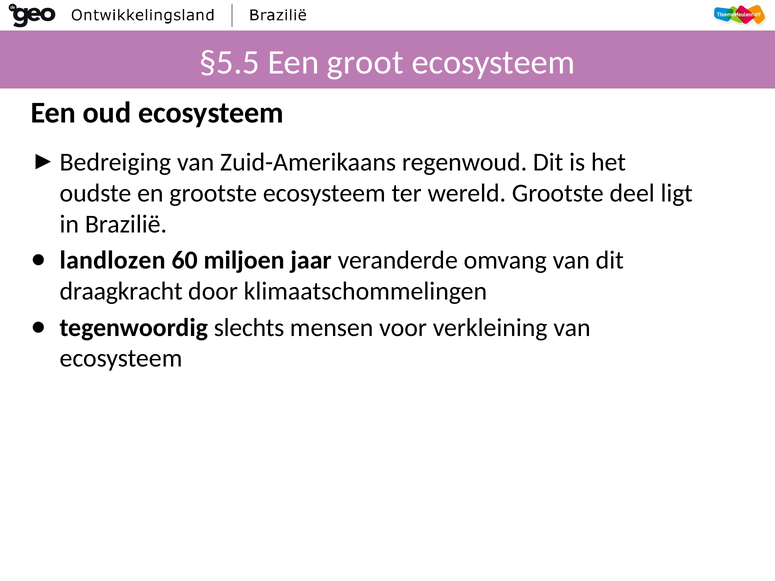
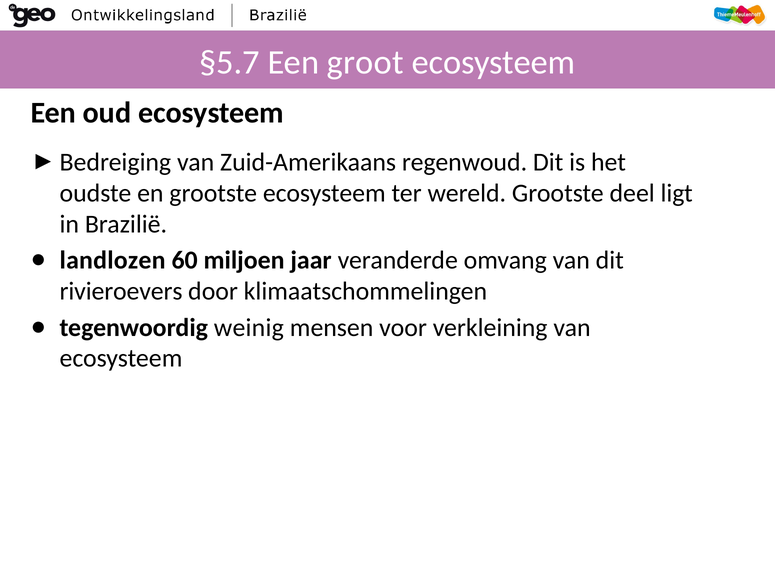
§5.5: §5.5 -> §5.7
draagkracht: draagkracht -> rivieroevers
slechts: slechts -> weinig
